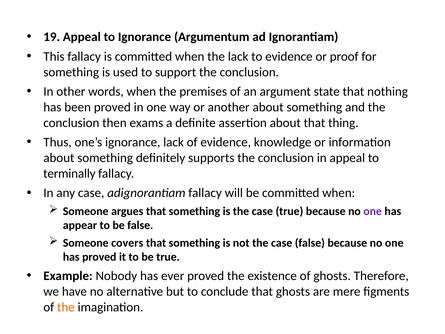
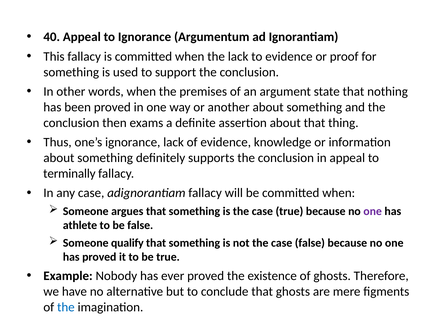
19: 19 -> 40
appear: appear -> athlete
covers: covers -> qualify
the at (66, 307) colour: orange -> blue
